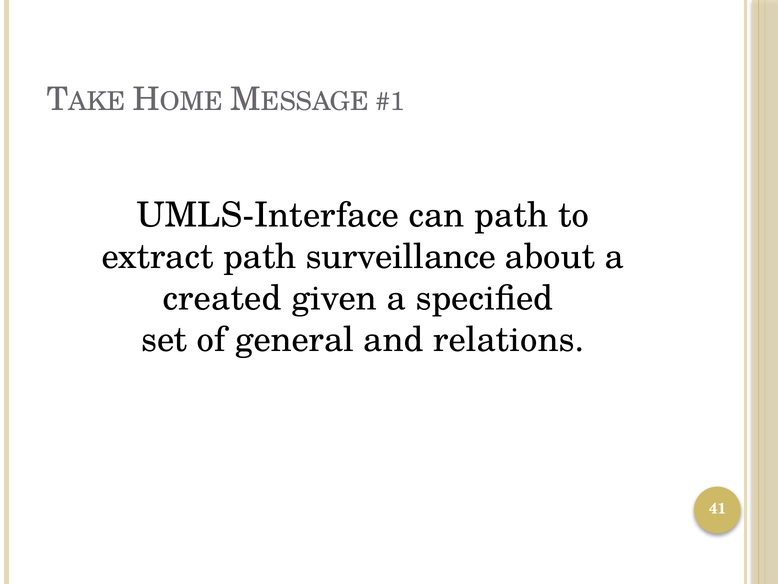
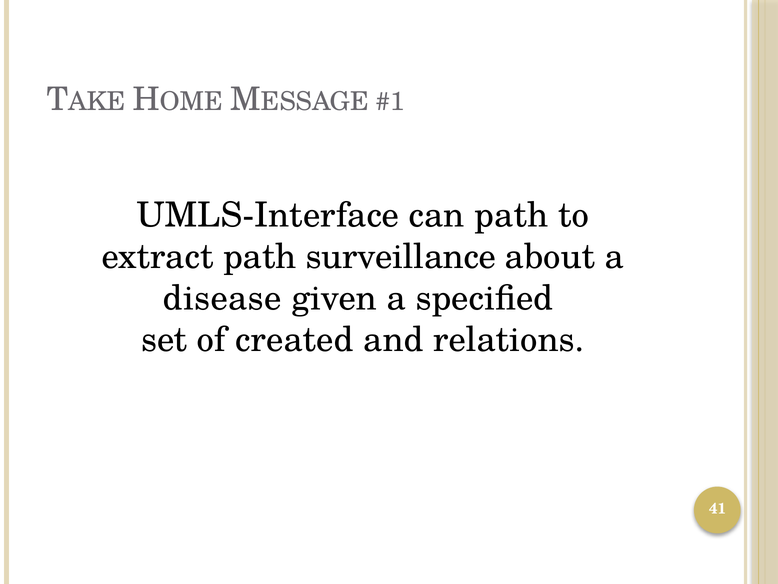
created: created -> disease
general: general -> created
